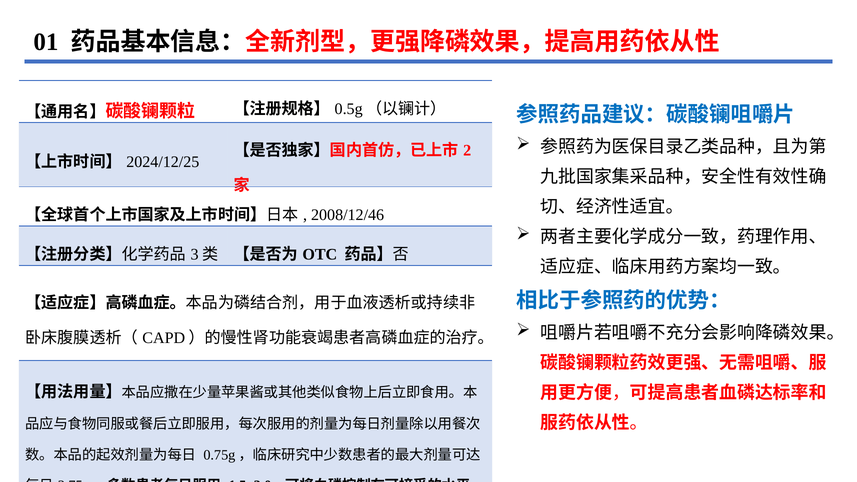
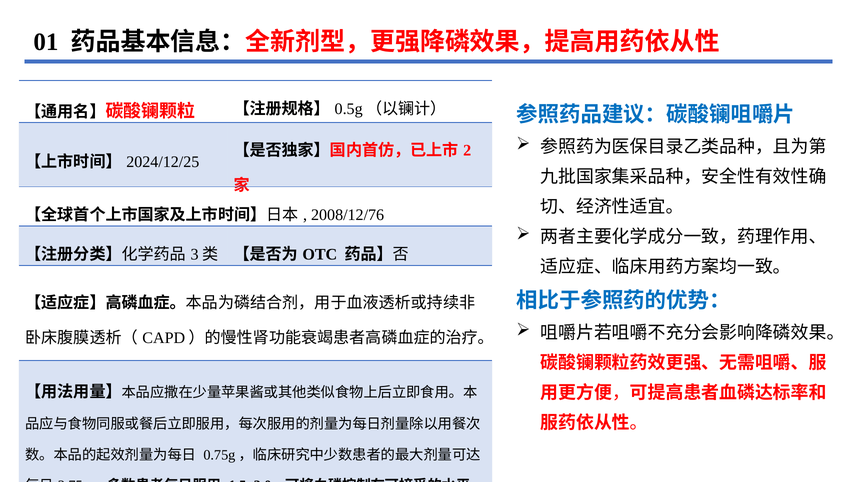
2008/12/46: 2008/12/46 -> 2008/12/76
